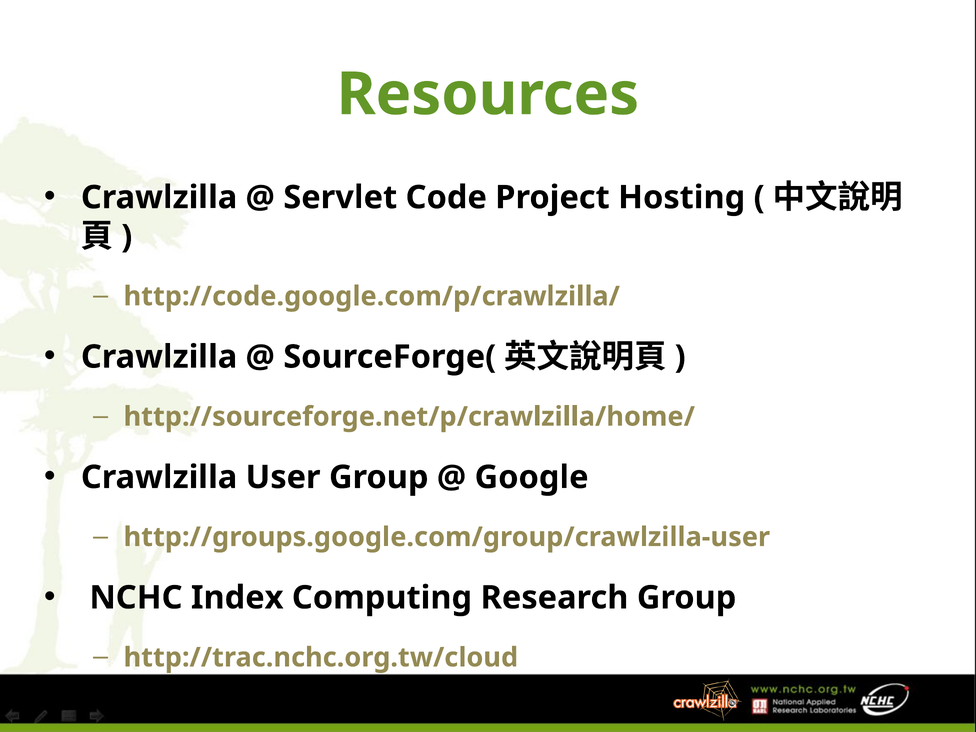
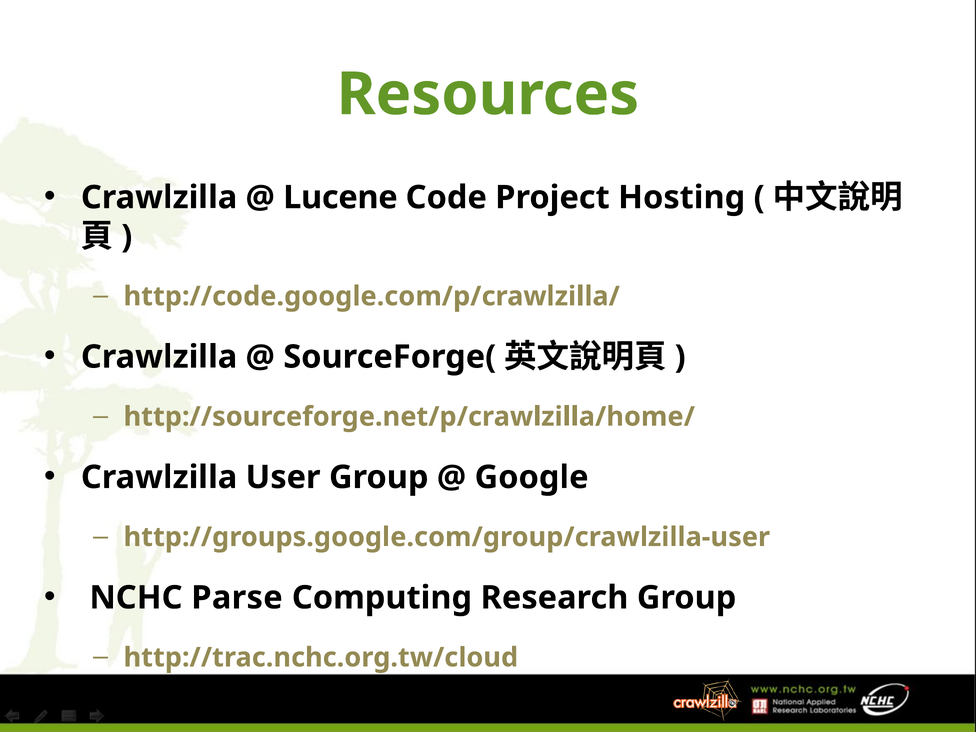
Servlet: Servlet -> Lucene
Index: Index -> Parse
